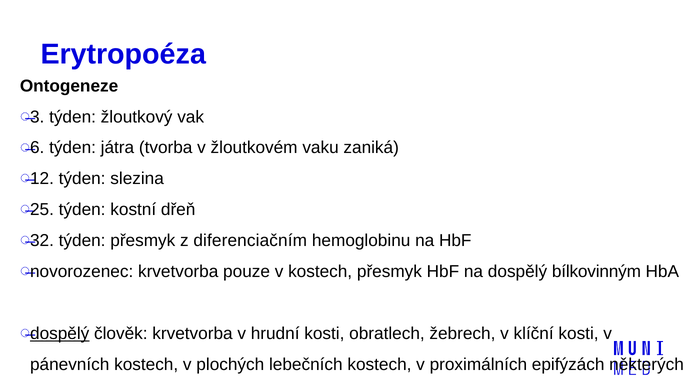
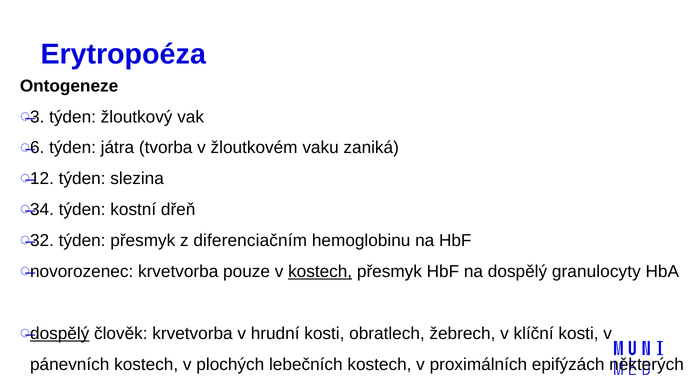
25: 25 -> 34
kostech at (320, 272) underline: none -> present
bílkovinným: bílkovinným -> granulocyty
